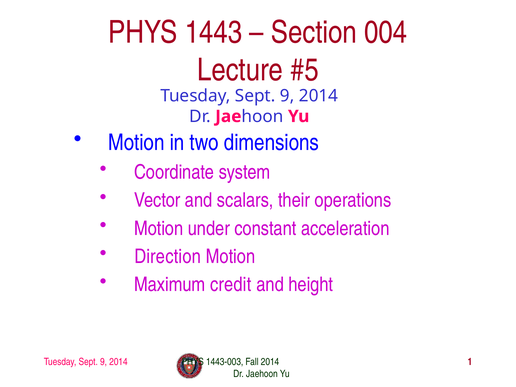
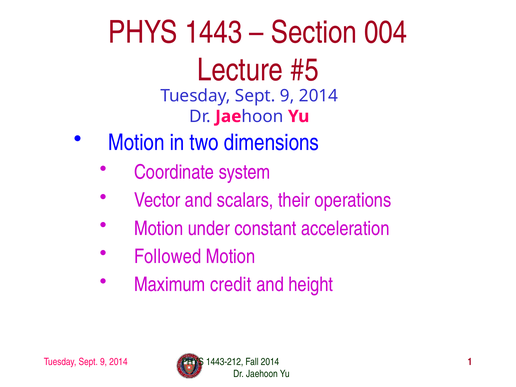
Direction: Direction -> Followed
1443-003: 1443-003 -> 1443-212
